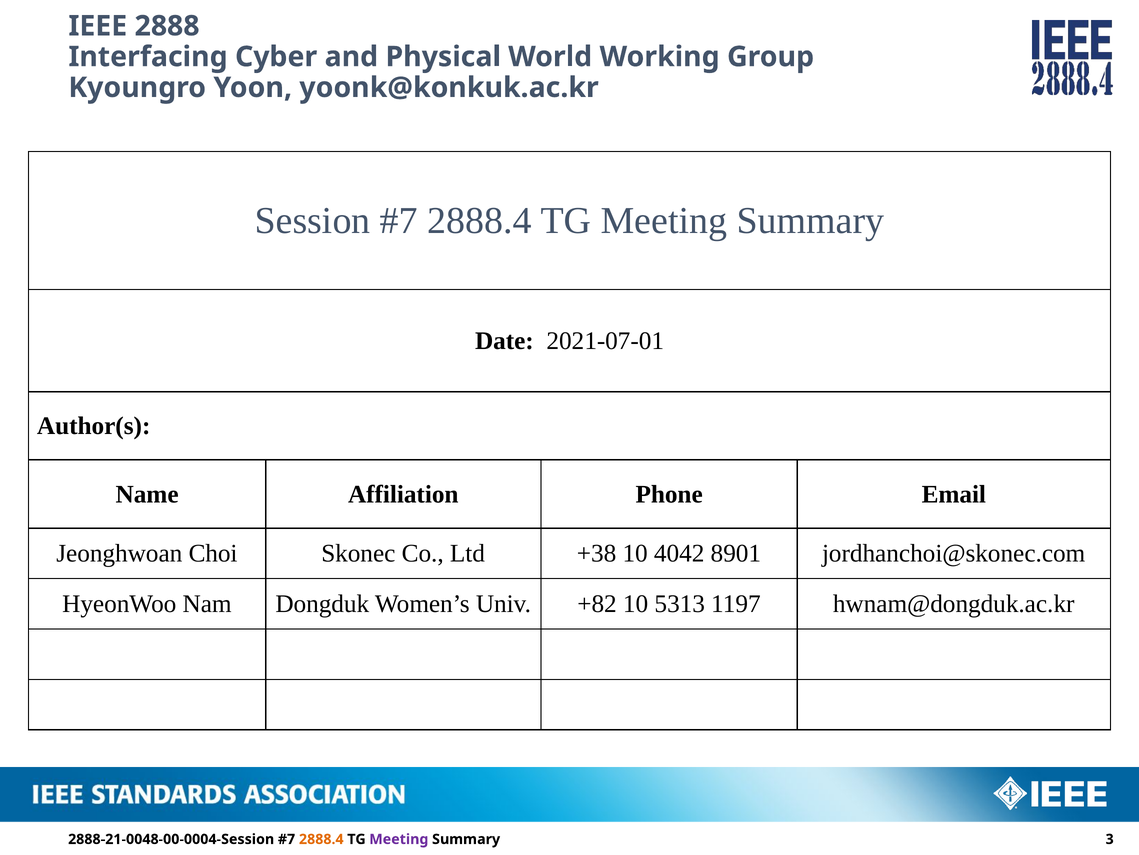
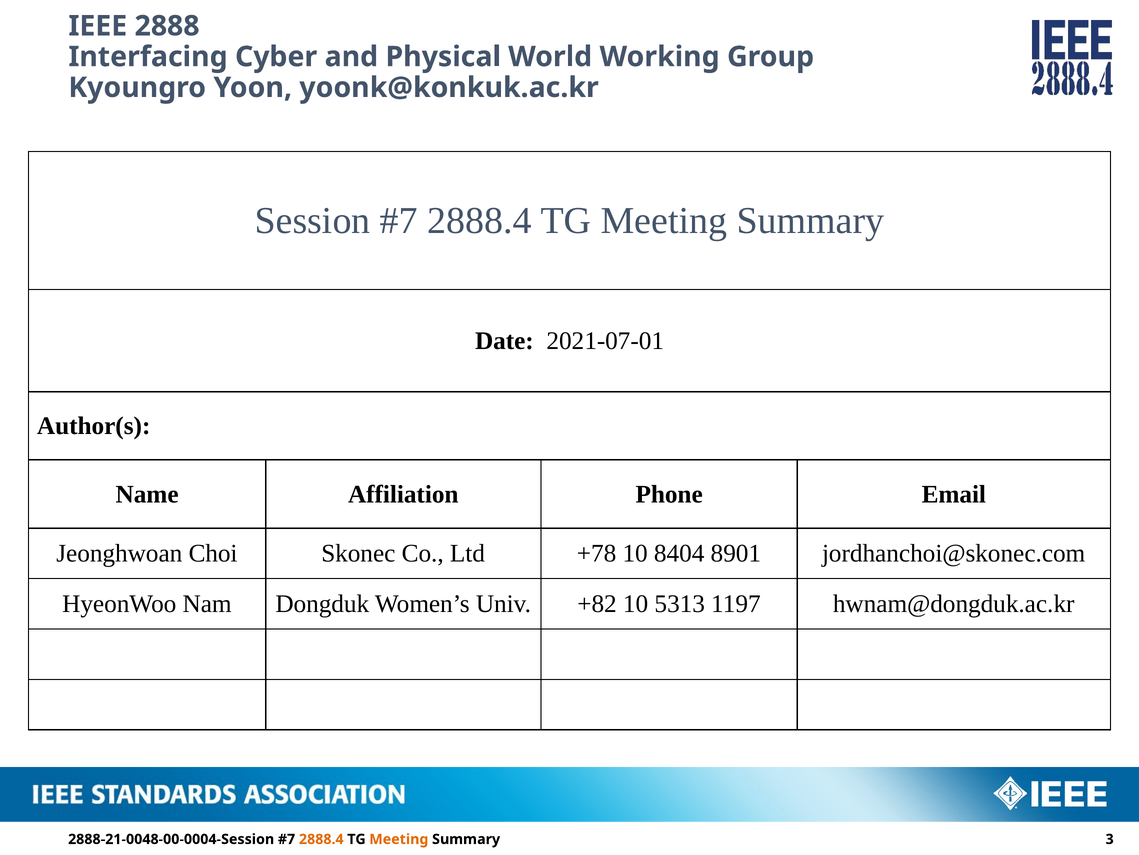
+38: +38 -> +78
4042: 4042 -> 8404
Meeting at (399, 839) colour: purple -> orange
